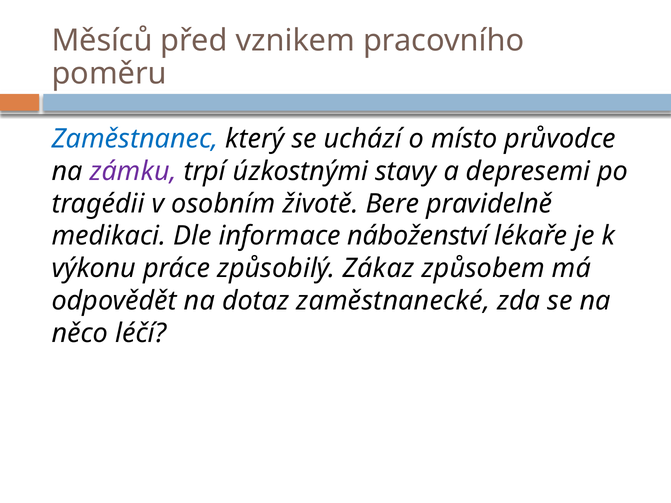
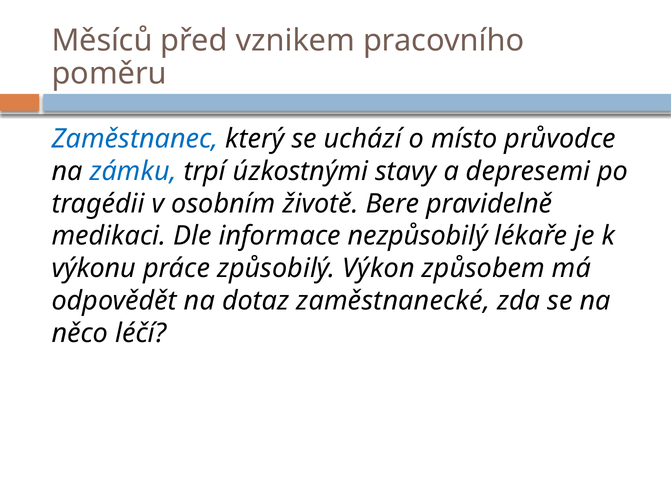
zámku colour: purple -> blue
náboženství: náboženství -> nezpůsobilý
Zákaz: Zákaz -> Výkon
